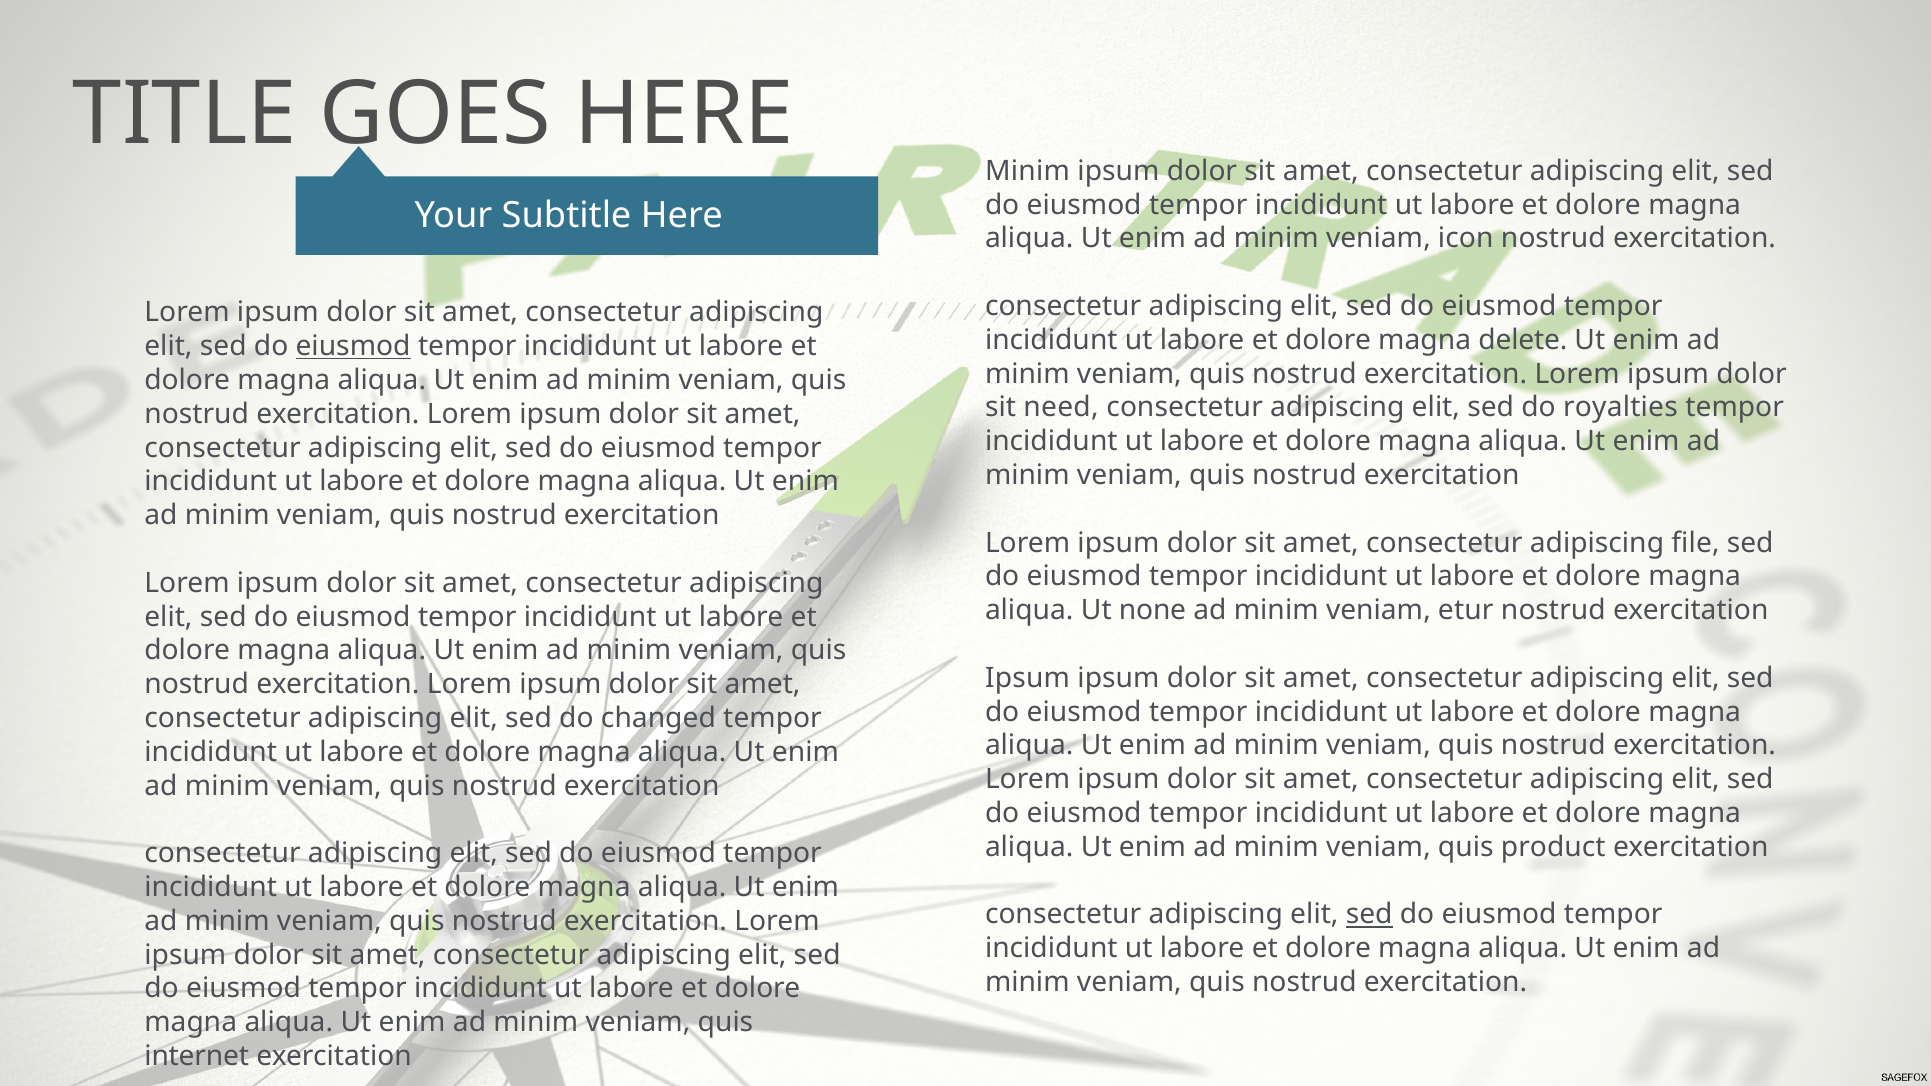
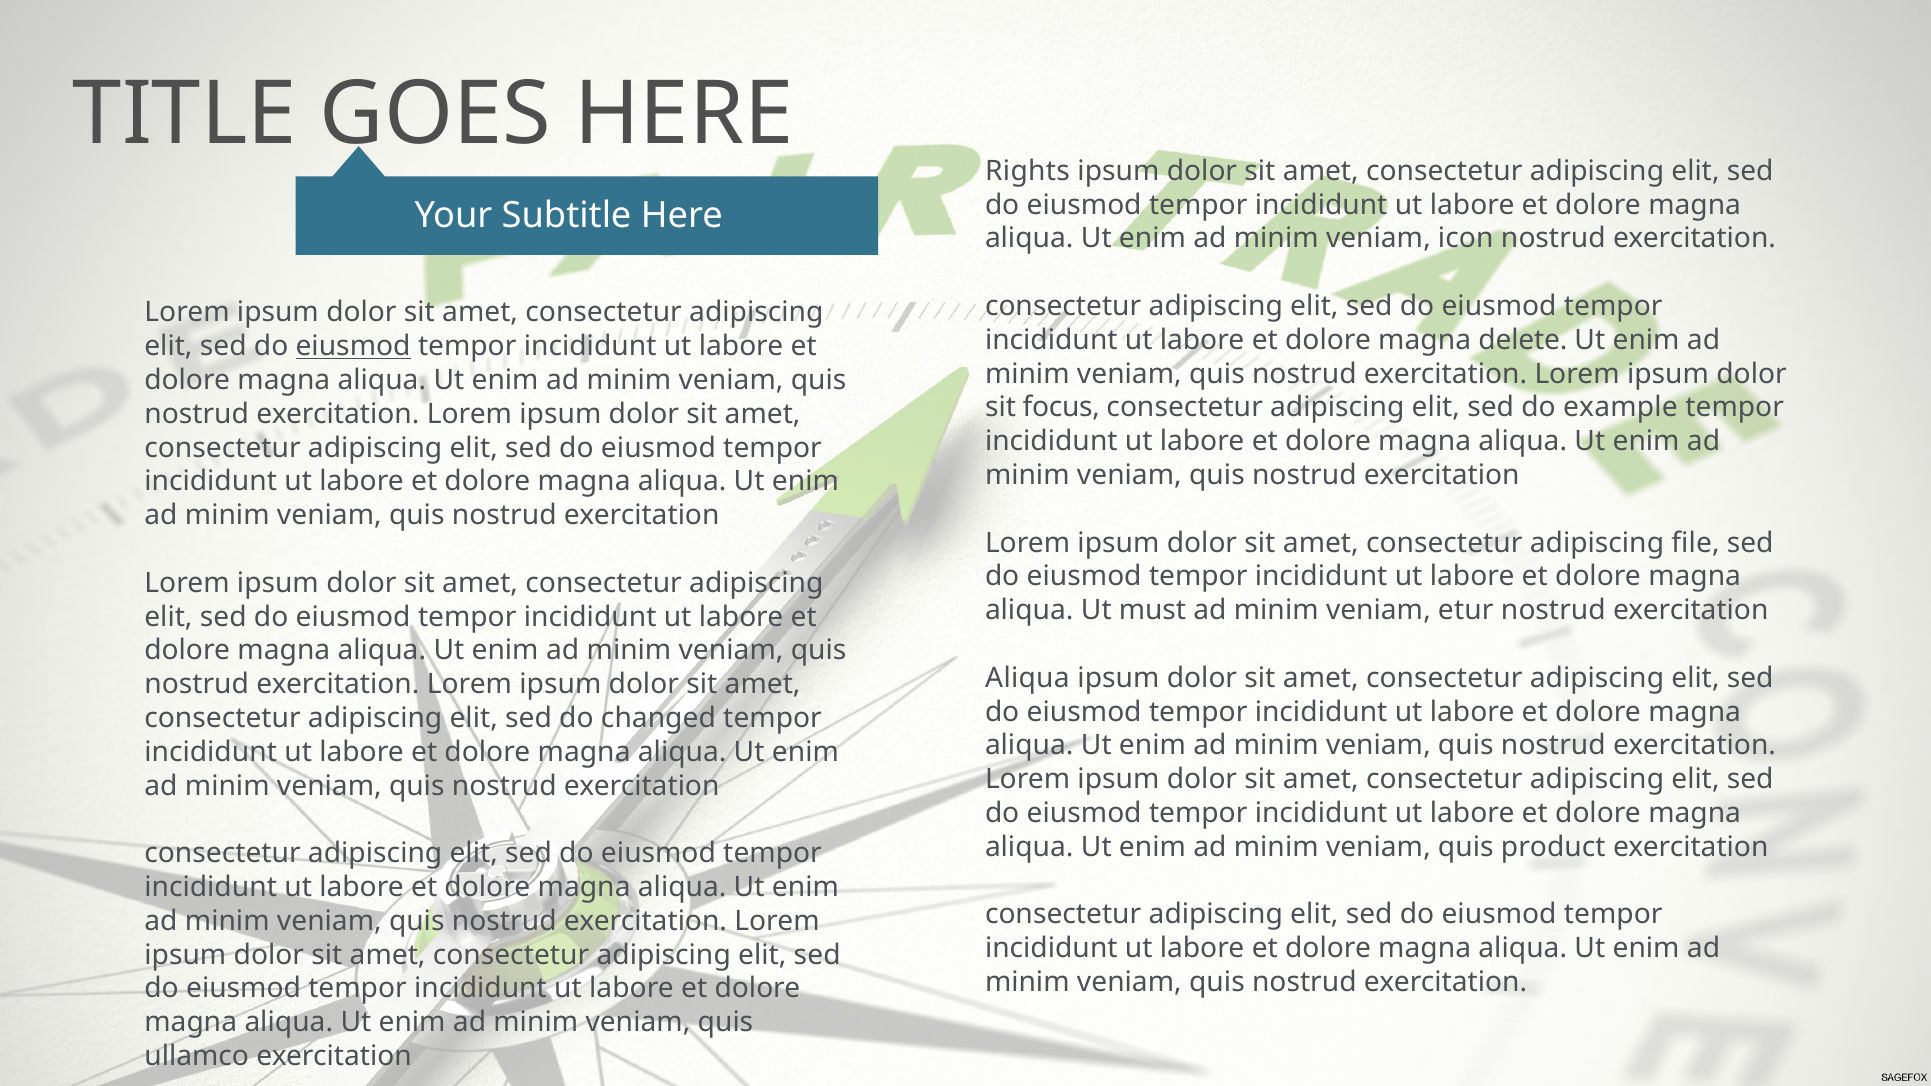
Minim at (1027, 171): Minim -> Rights
need: need -> focus
royalties: royalties -> example
none: none -> must
Ipsum at (1028, 678): Ipsum -> Aliqua
sed at (1369, 915) underline: present -> none
internet: internet -> ullamco
